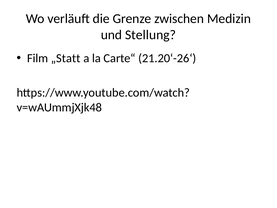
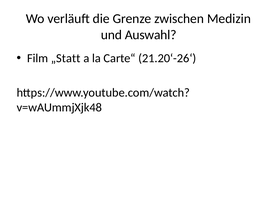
Stellung: Stellung -> Auswahl
